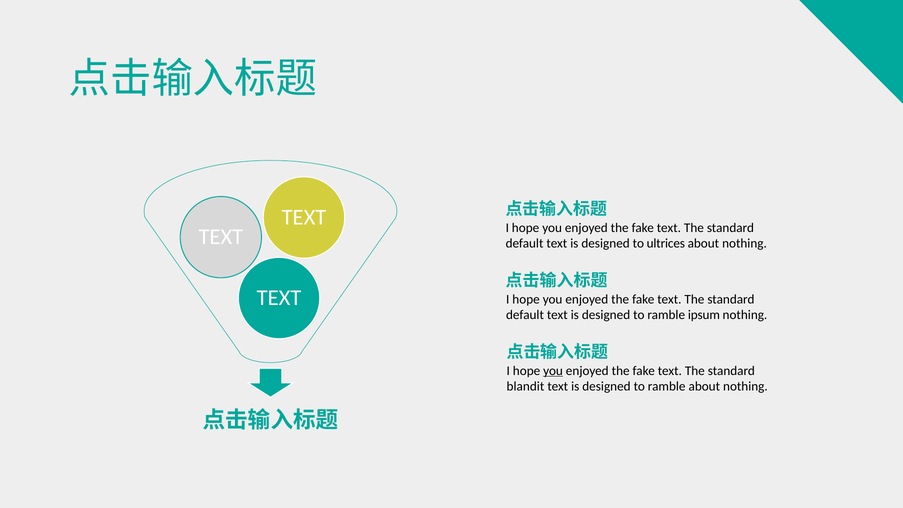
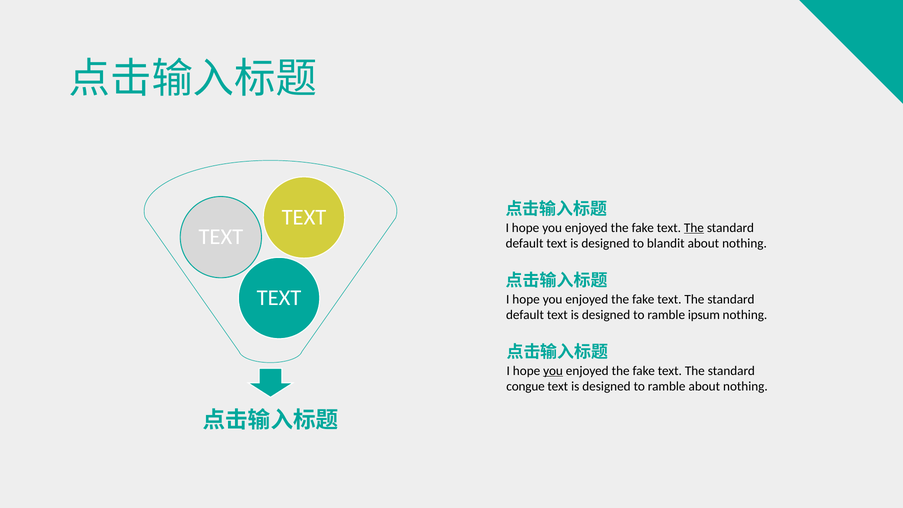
The at (694, 228) underline: none -> present
ultrices: ultrices -> blandit
blandit: blandit -> congue
